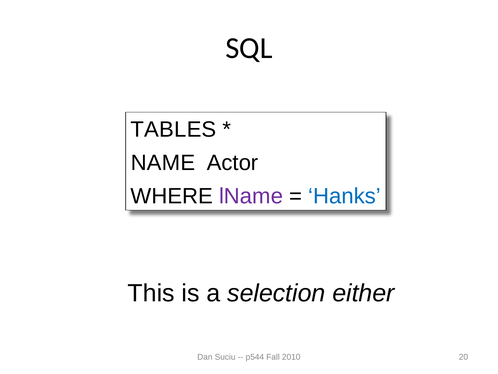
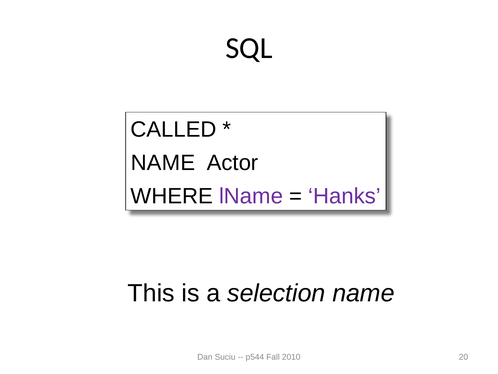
TABLES: TABLES -> CALLED
Hanks colour: blue -> purple
selection either: either -> name
